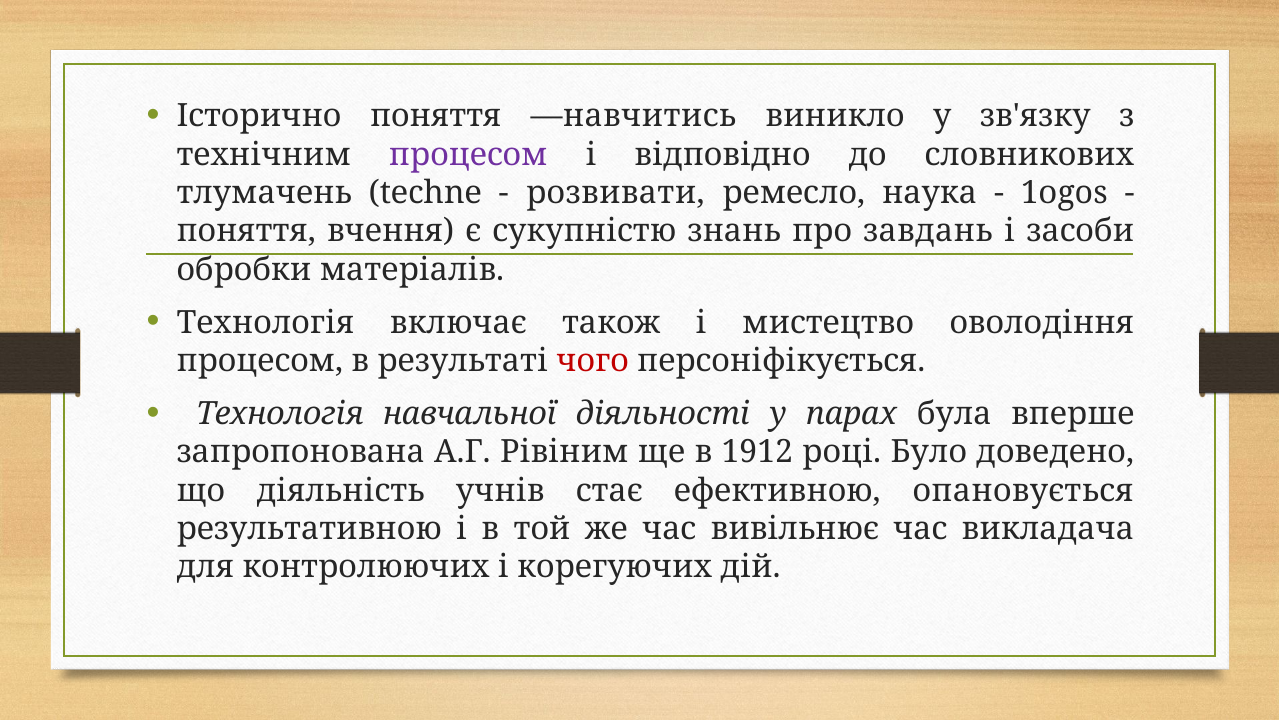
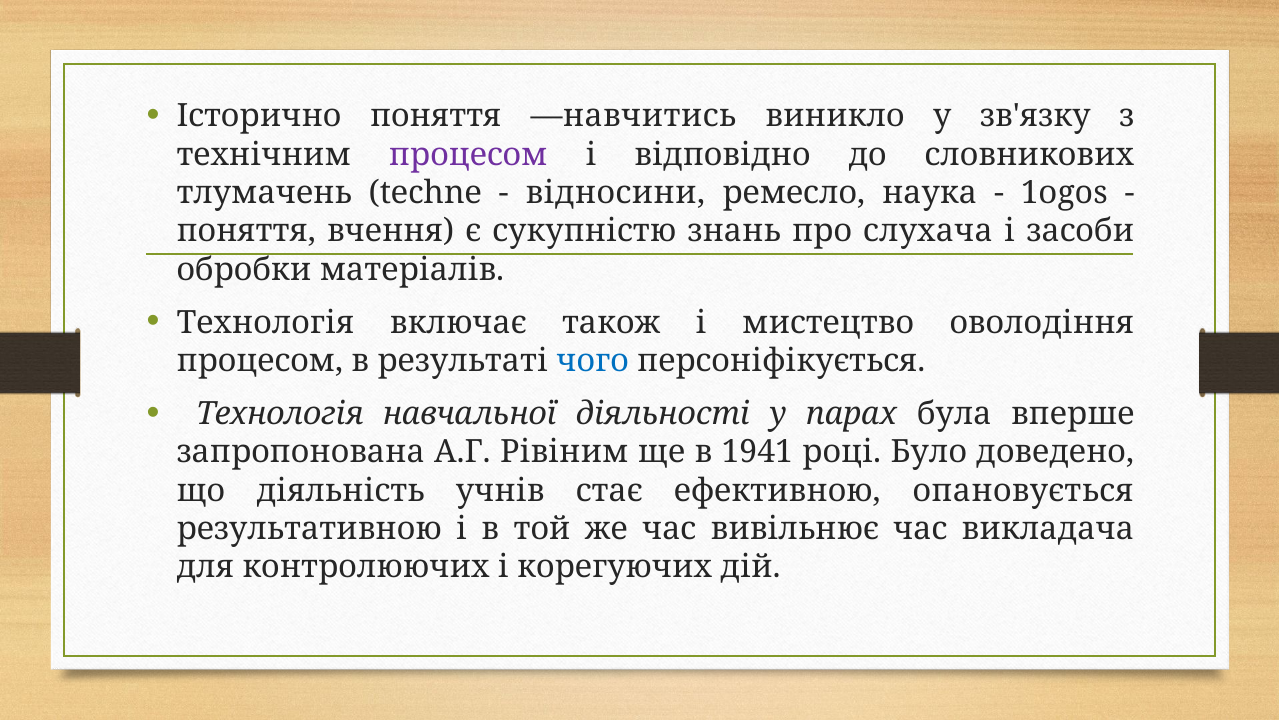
розвивати: розвивати -> відносини
завдань: завдань -> слухача
чого colour: red -> blue
1912: 1912 -> 1941
